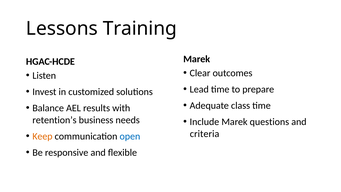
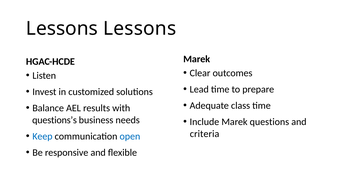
Lessons Training: Training -> Lessons
retention’s: retention’s -> questions’s
Keep colour: orange -> blue
